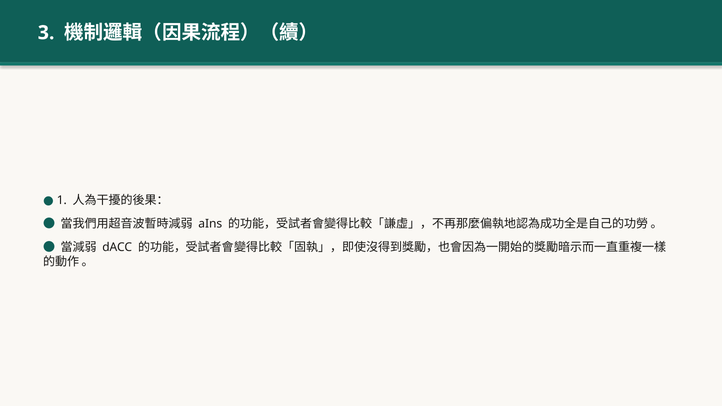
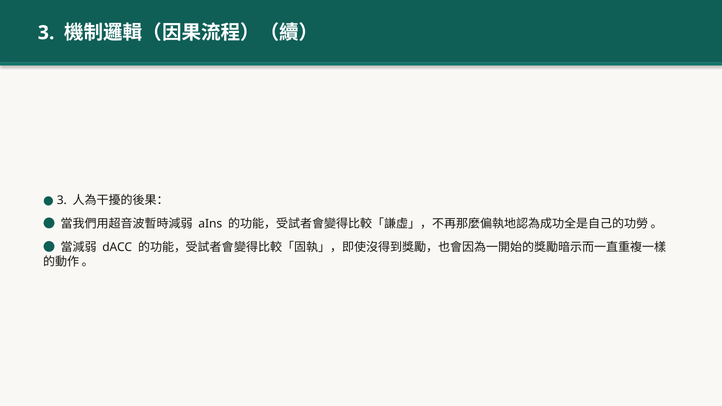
1 at (62, 200): 1 -> 3
